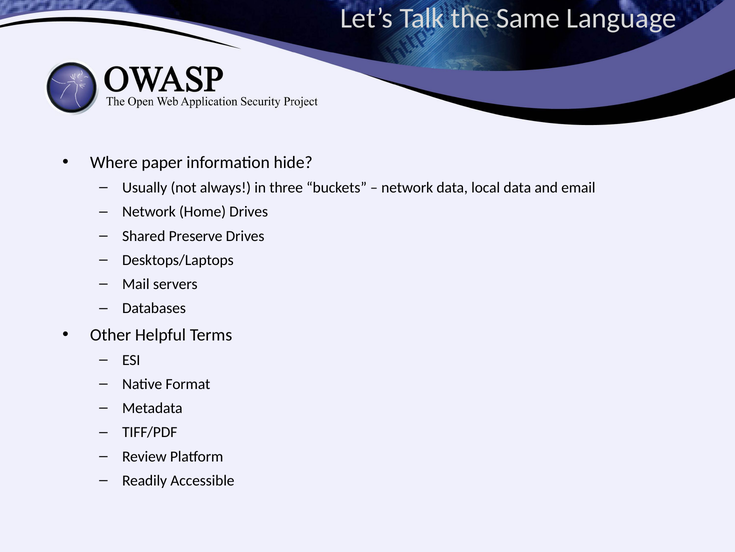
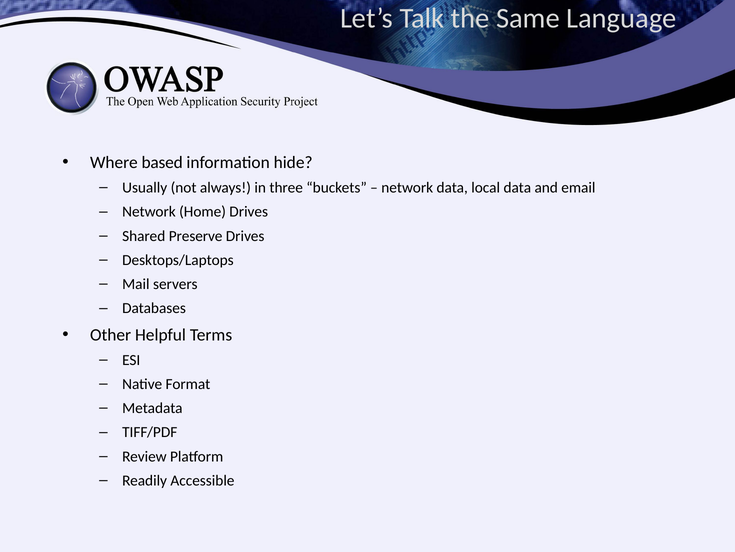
paper: paper -> based
